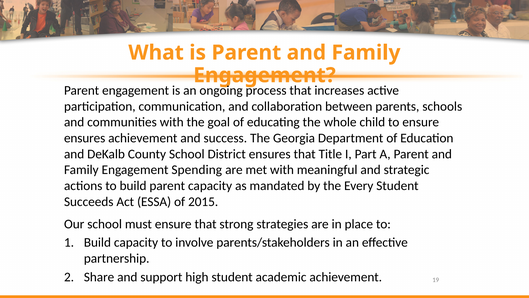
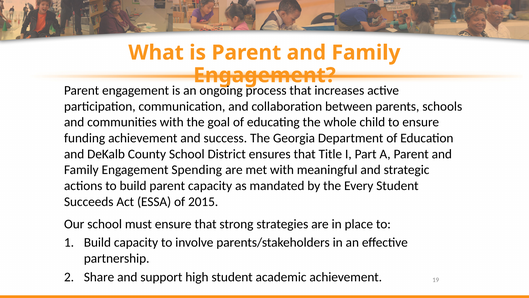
ensures at (85, 138): ensures -> funding
